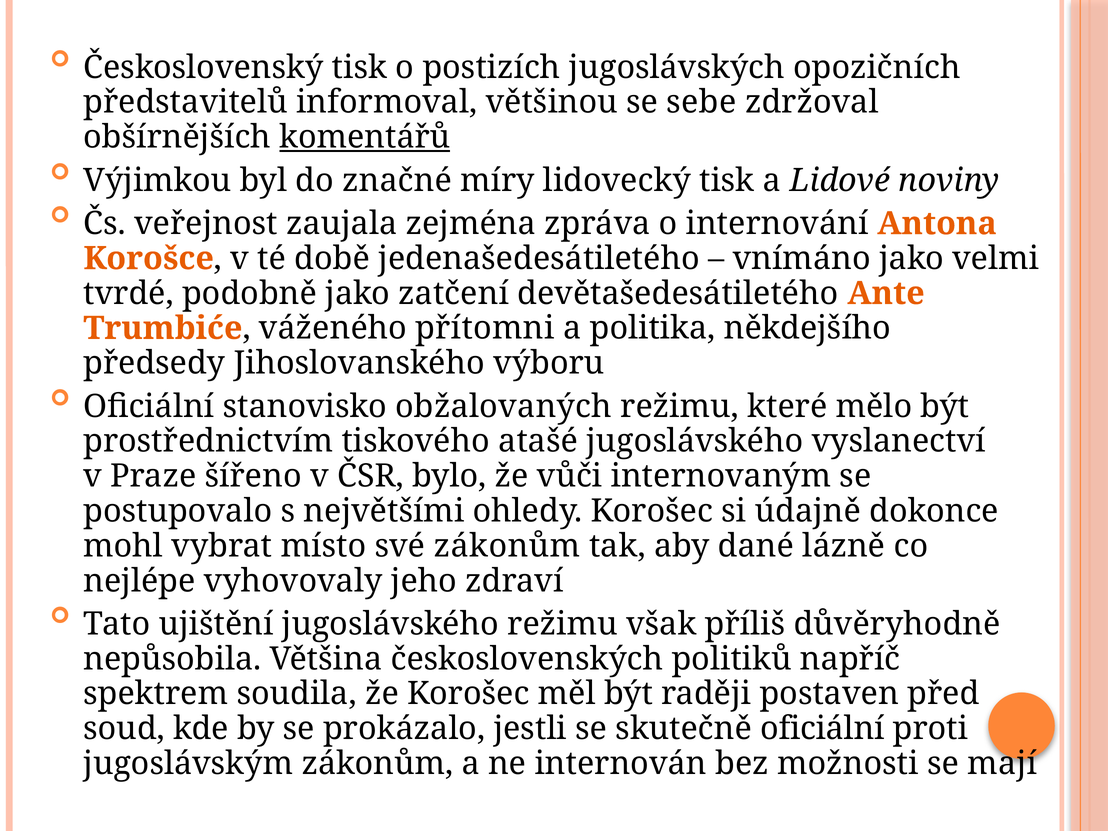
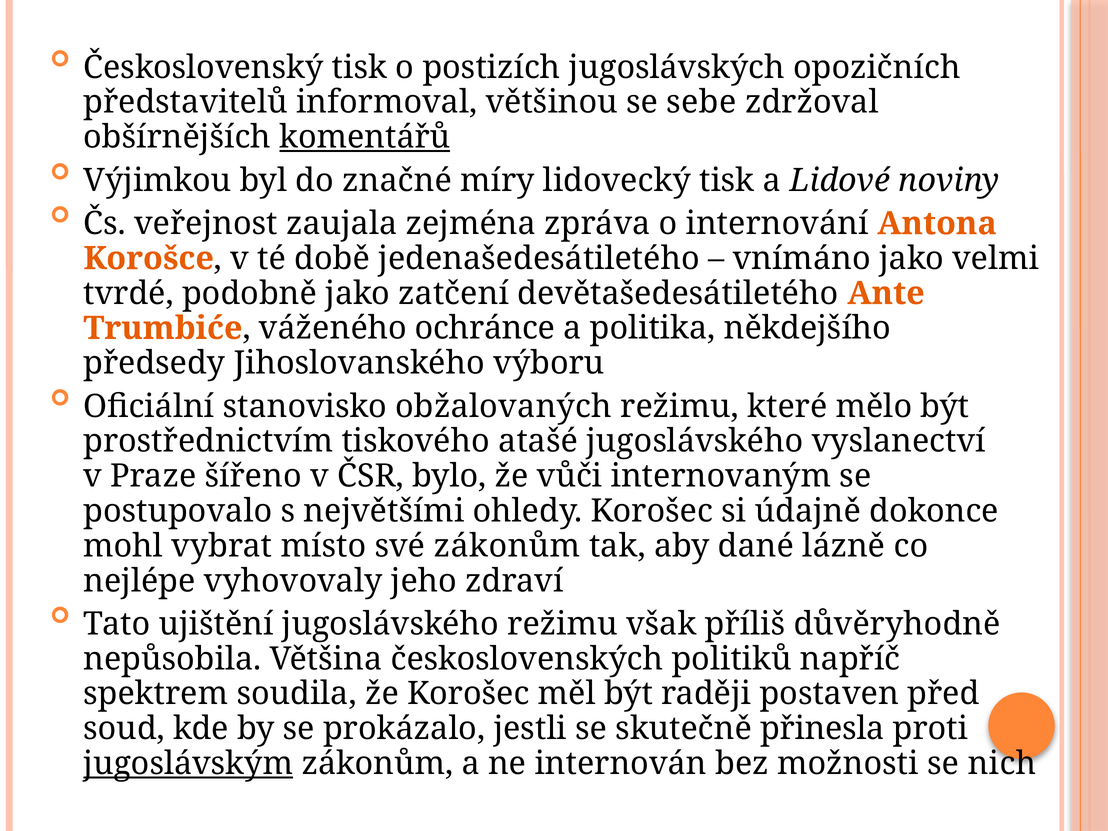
přítomni: přítomni -> ochránce
skutečně oficiální: oficiální -> přinesla
jugoslávským underline: none -> present
mají: mají -> nich
